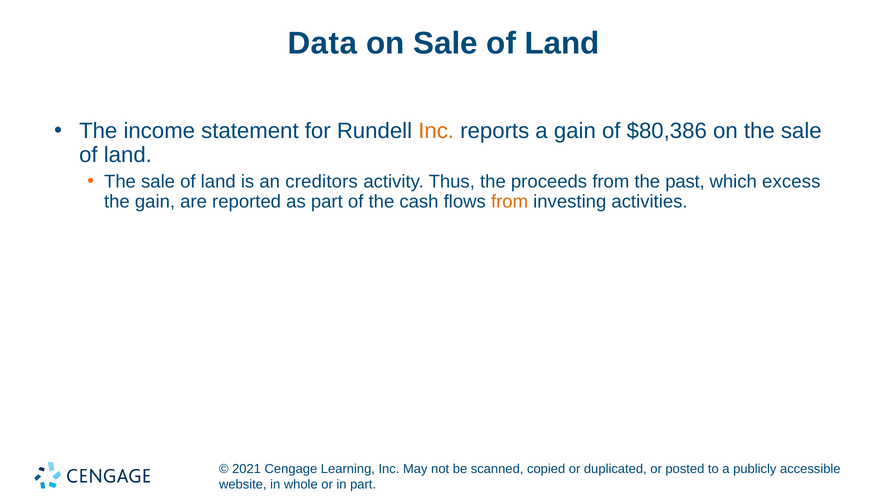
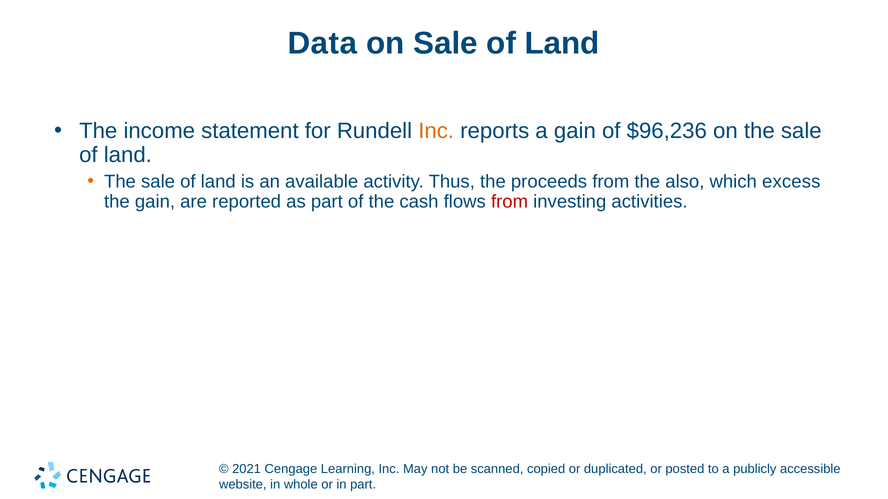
$80,386: $80,386 -> $96,236
creditors: creditors -> available
past: past -> also
from at (510, 202) colour: orange -> red
